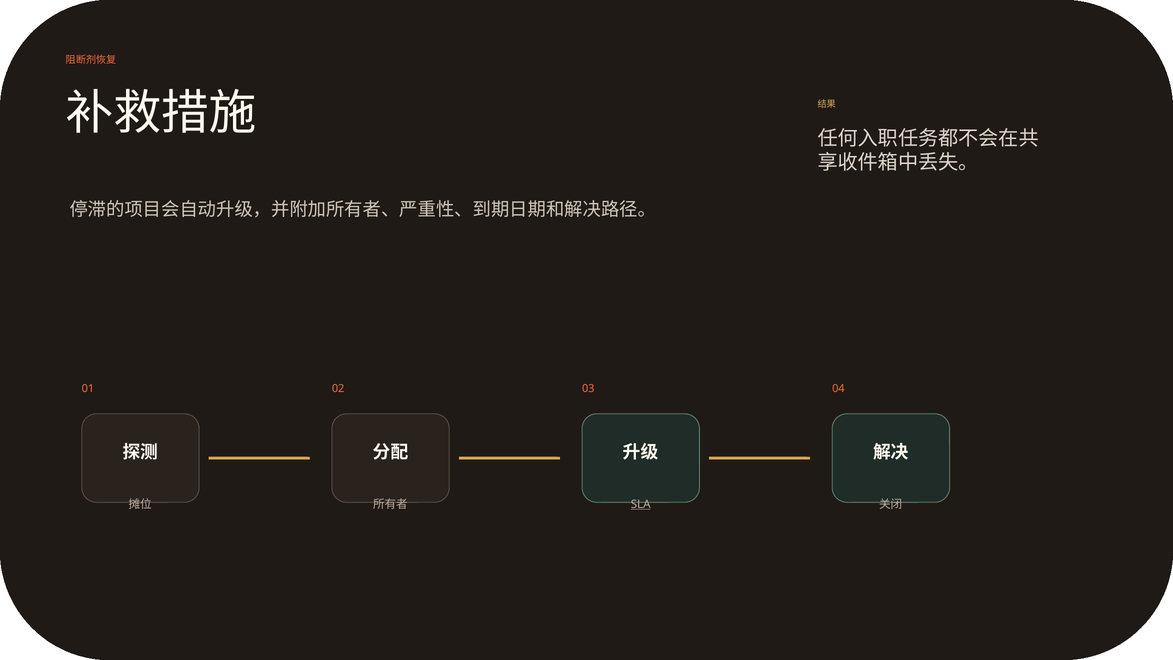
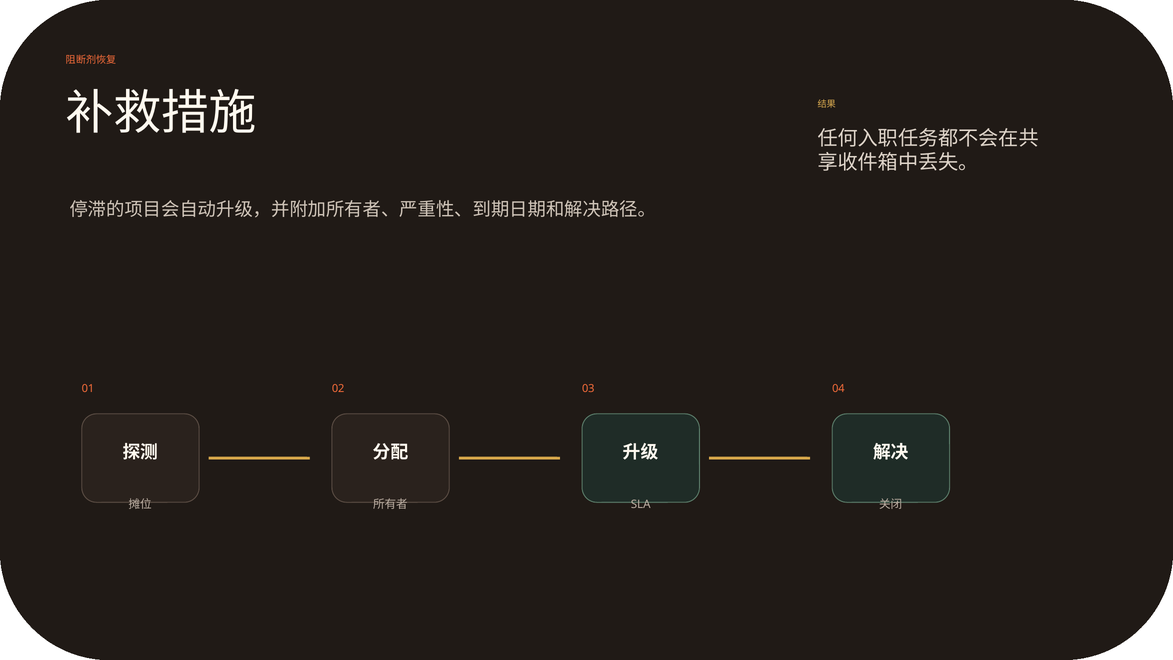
SLA underline: present -> none
